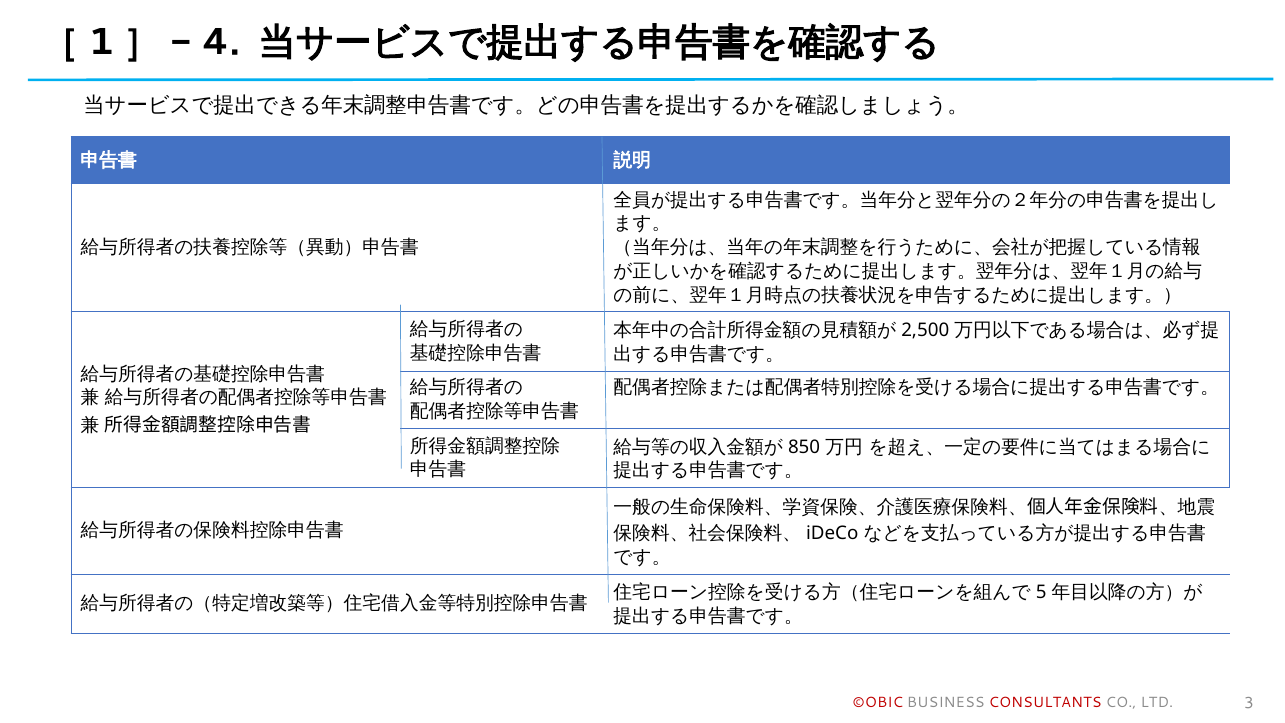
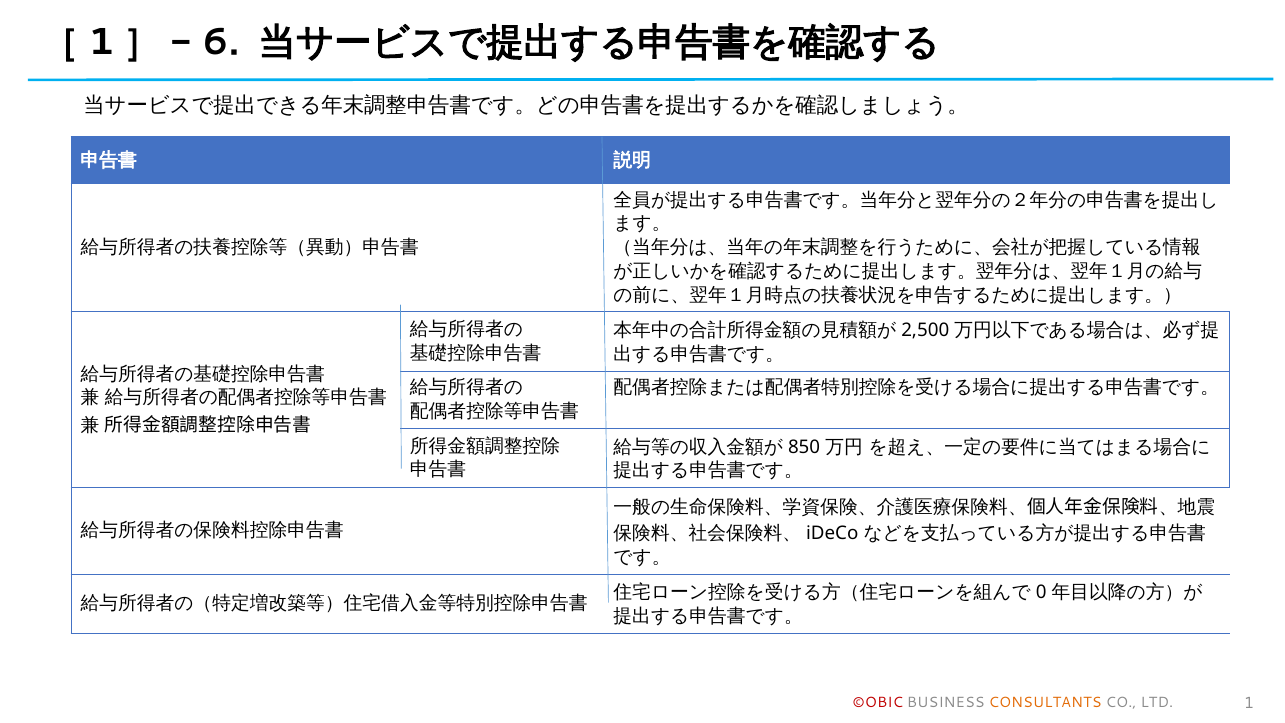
4: 4 -> 6
5: 5 -> 0
CONSULTANTS colour: red -> orange
3: 3 -> 1
